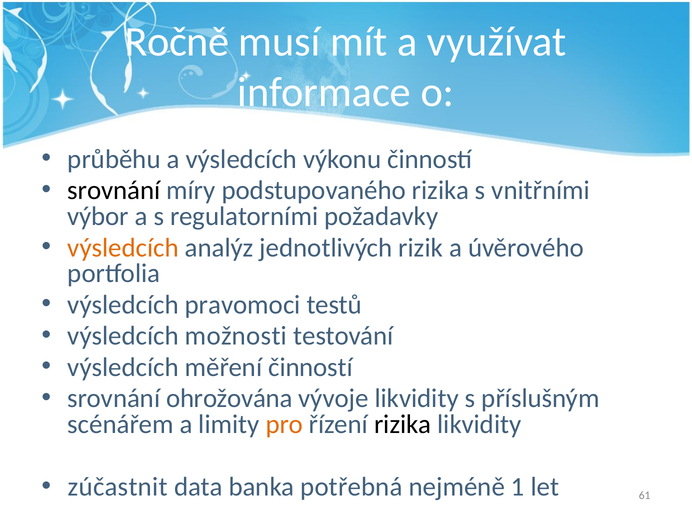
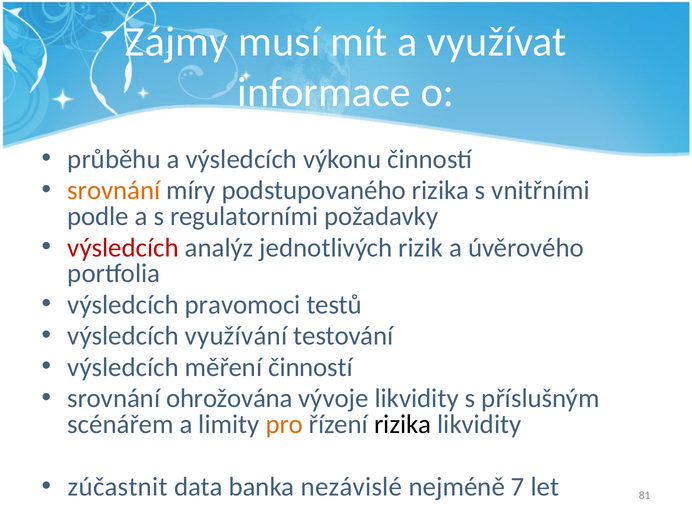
Ročně: Ročně -> Zájmy
srovnání at (114, 191) colour: black -> orange
výbor: výbor -> podle
výsledcích at (123, 248) colour: orange -> red
možnosti: možnosti -> využívání
potřebná: potřebná -> nezávislé
1: 1 -> 7
61: 61 -> 81
